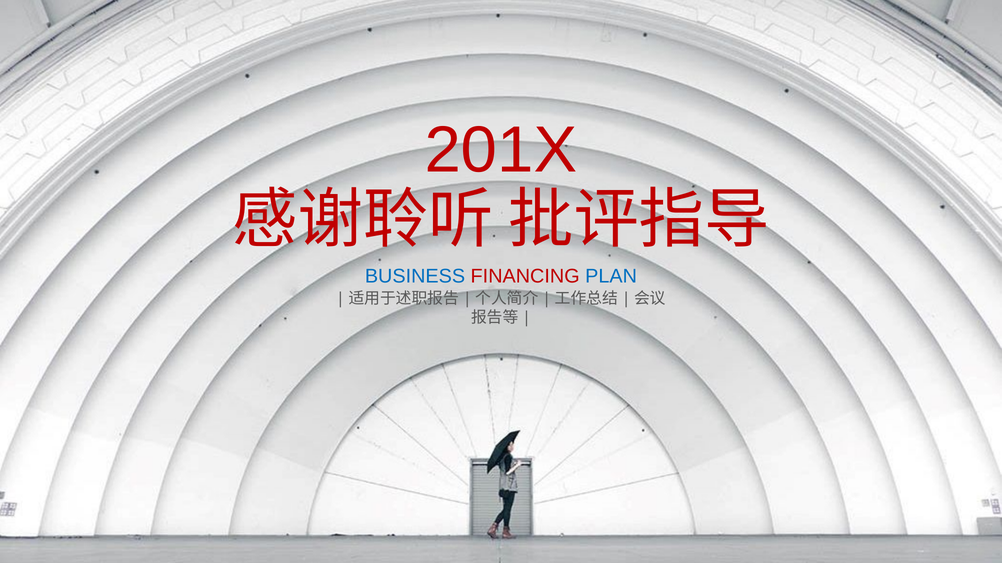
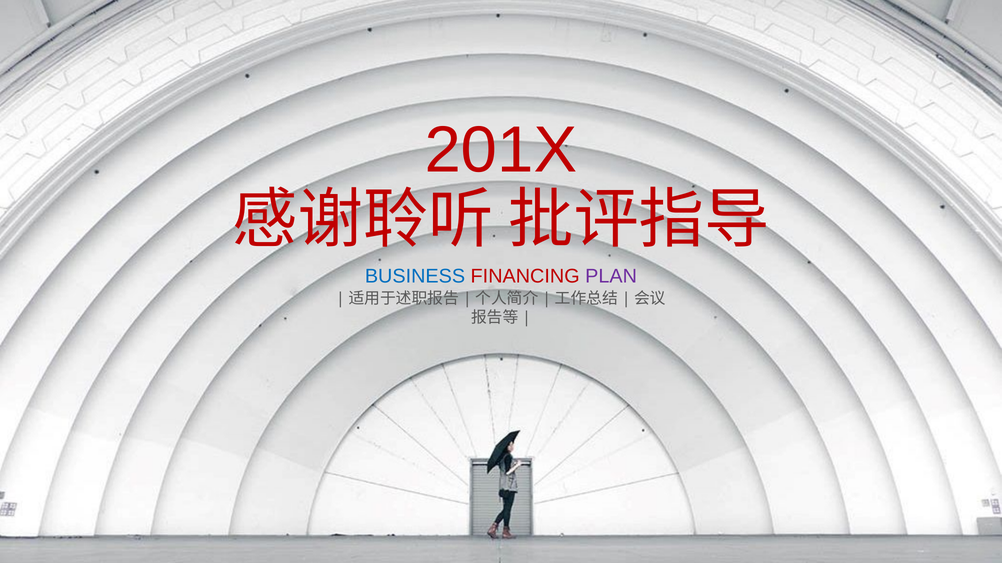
PLAN colour: blue -> purple
